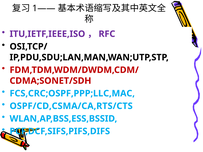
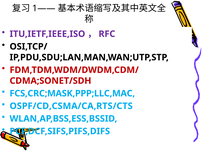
FCS,CRC;OSPF,PPP;LLC,MAC: FCS,CRC;OSPF,PPP;LLC,MAC -> FCS,CRC;MASK,PPP;LLC,MAC
